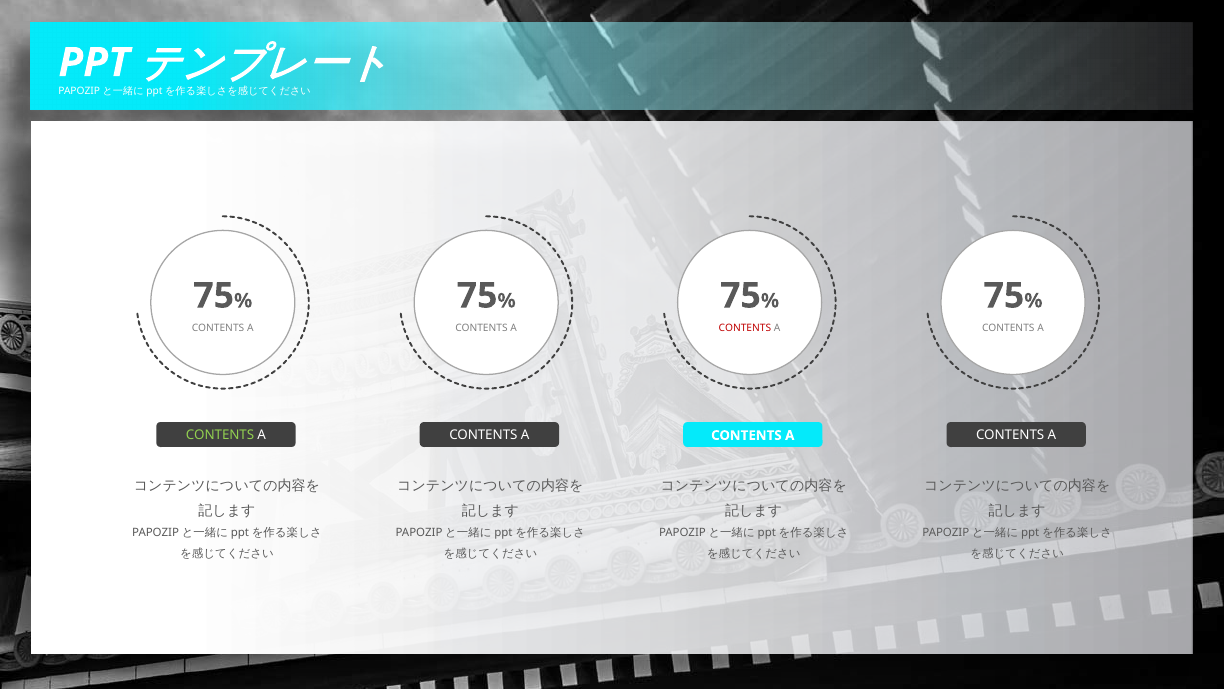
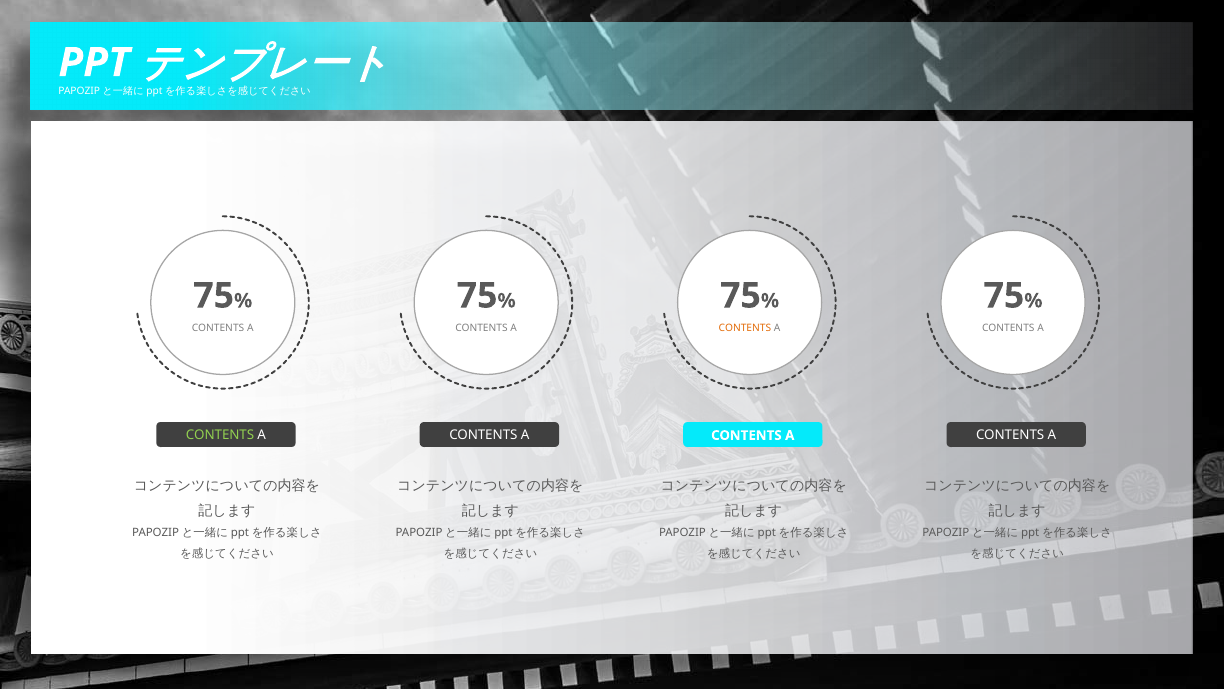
CONTENTS at (745, 327) colour: red -> orange
